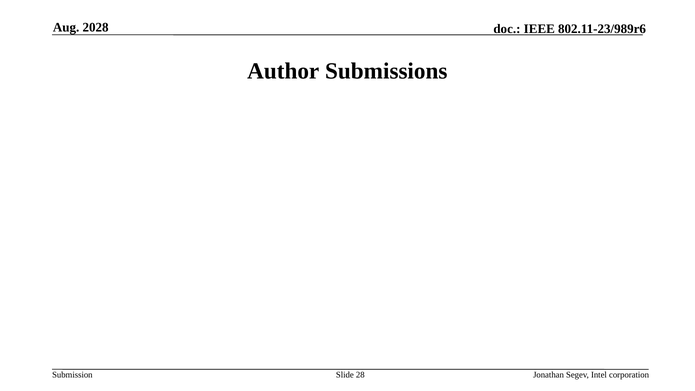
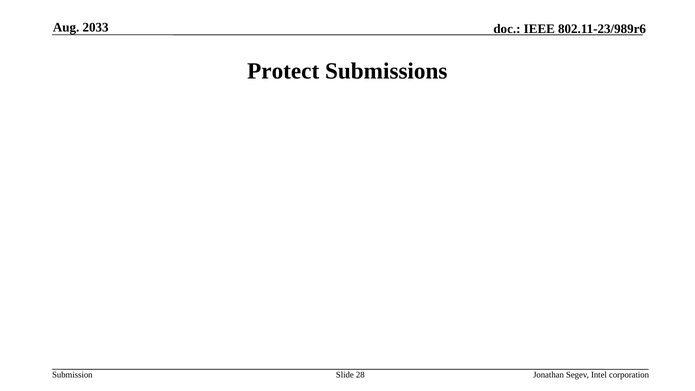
2028: 2028 -> 2033
Author: Author -> Protect
